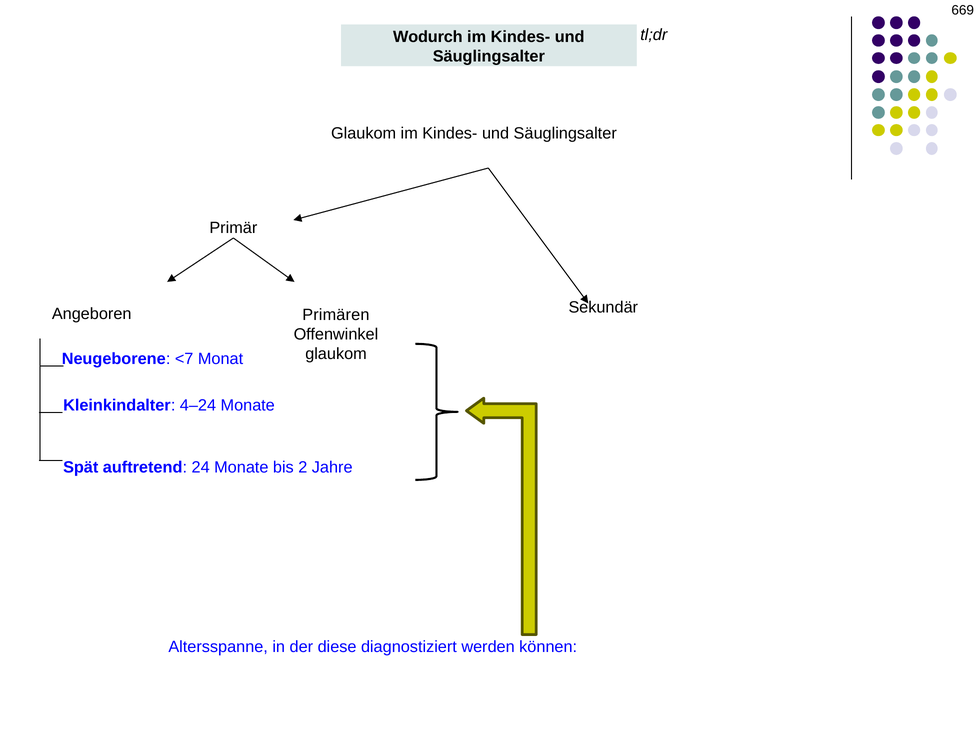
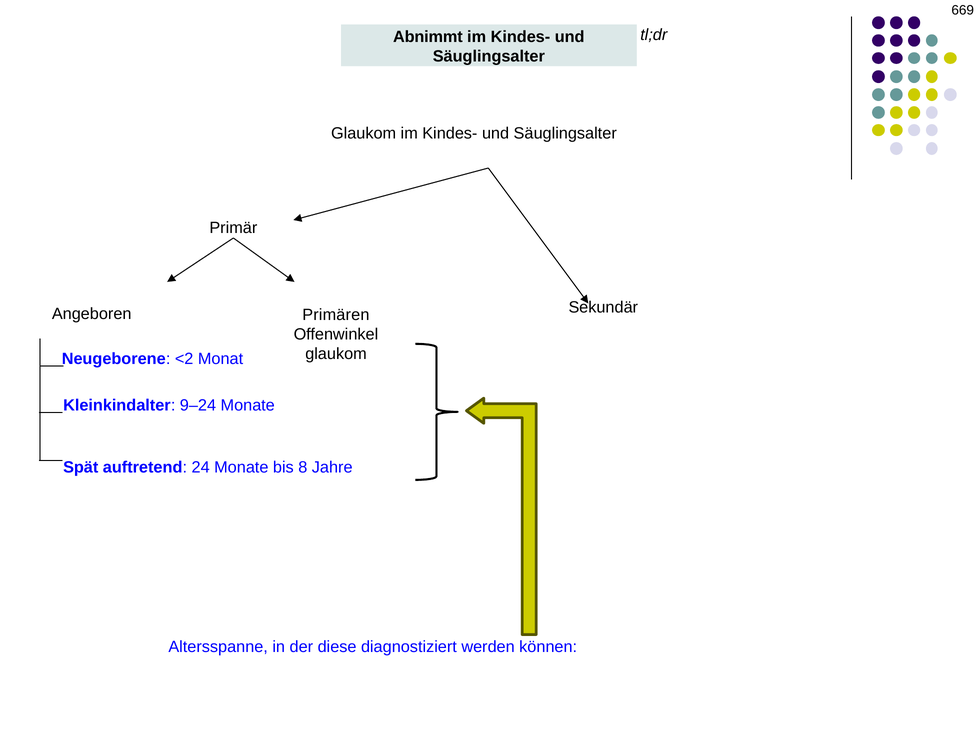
Wodurch: Wodurch -> Abnimmt
<7: <7 -> <2
4–24: 4–24 -> 9–24
2: 2 -> 8
